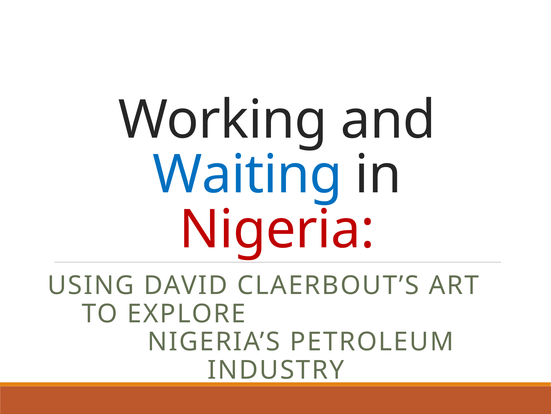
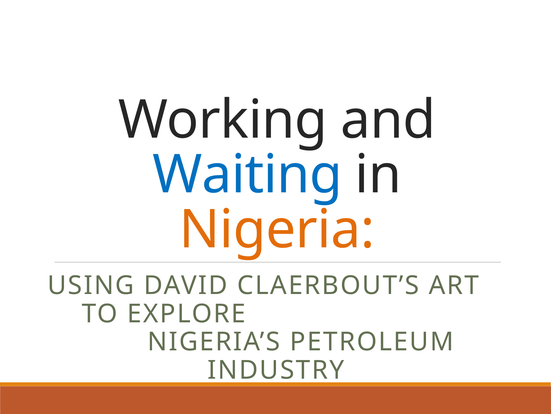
Nigeria colour: red -> orange
